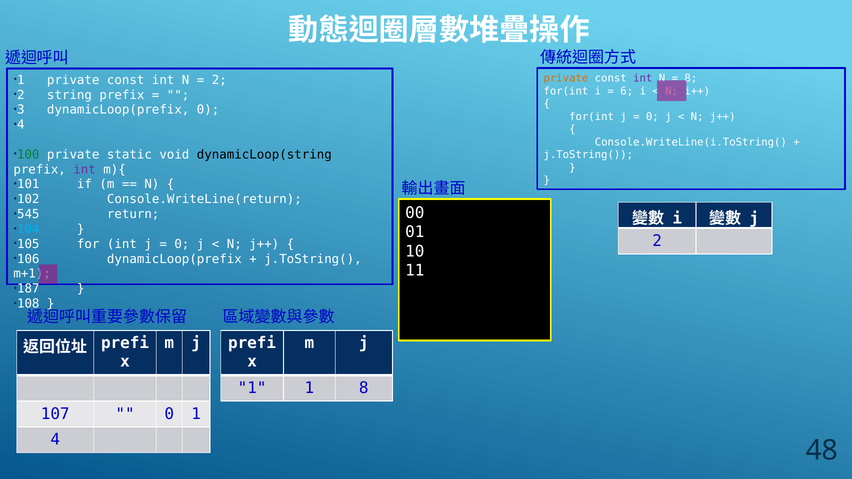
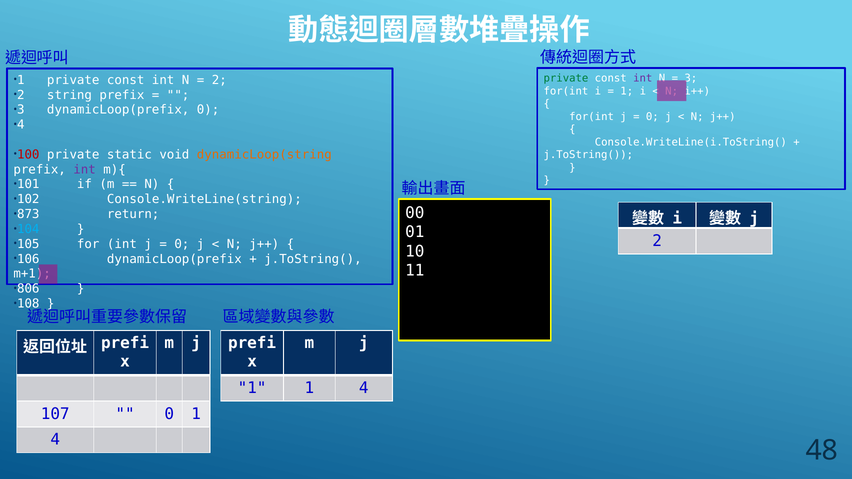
private at (566, 78) colour: orange -> green
8 at (691, 78): 8 -> 3
6 at (627, 91): 6 -> 1
100 colour: green -> red
dynamicLoop(string colour: black -> orange
Console.WriteLine(return: Console.WriteLine(return -> Console.WriteLine(string
545: 545 -> 873
187: 187 -> 806
1 1 8: 8 -> 4
